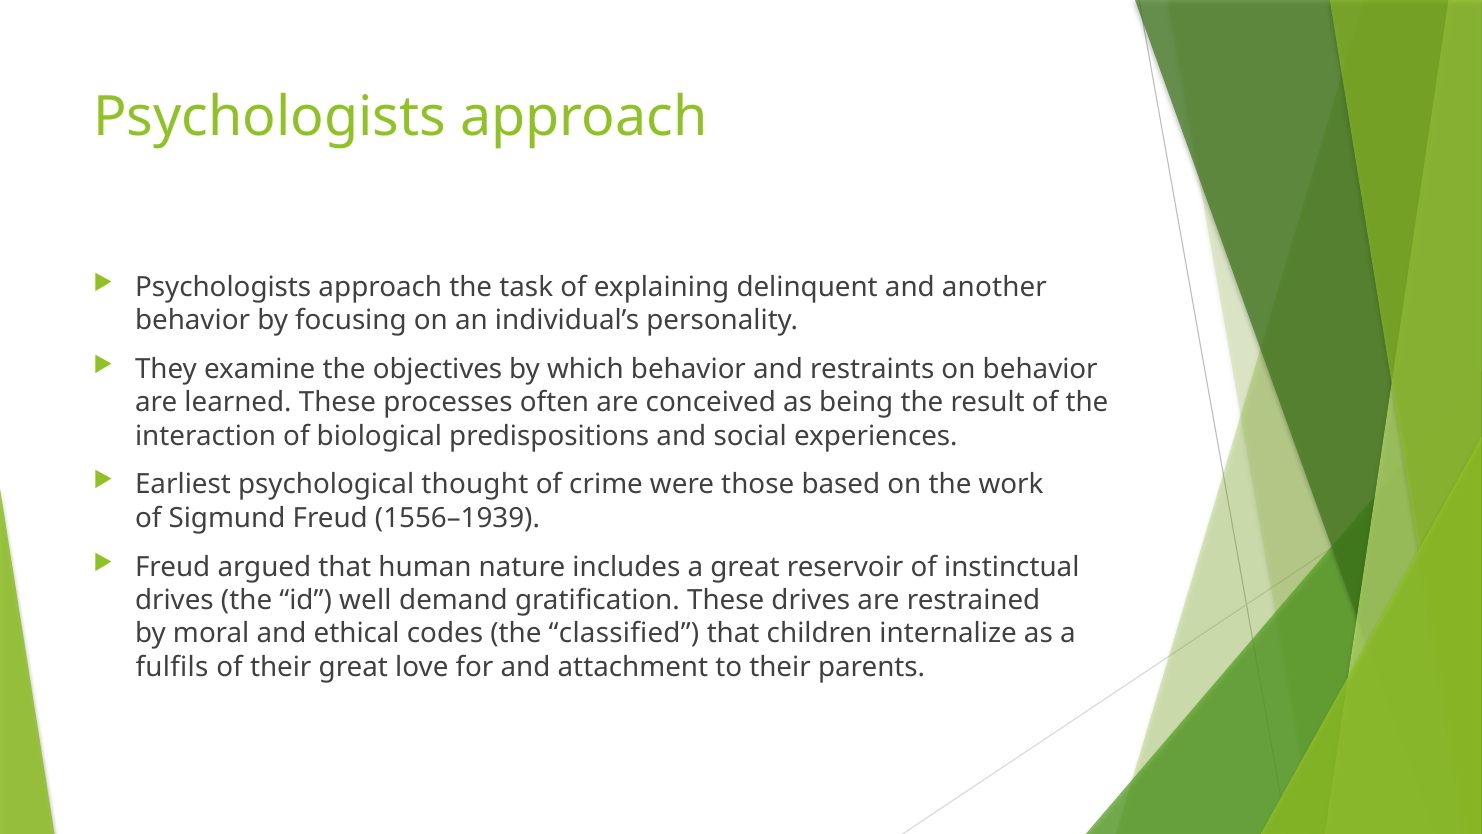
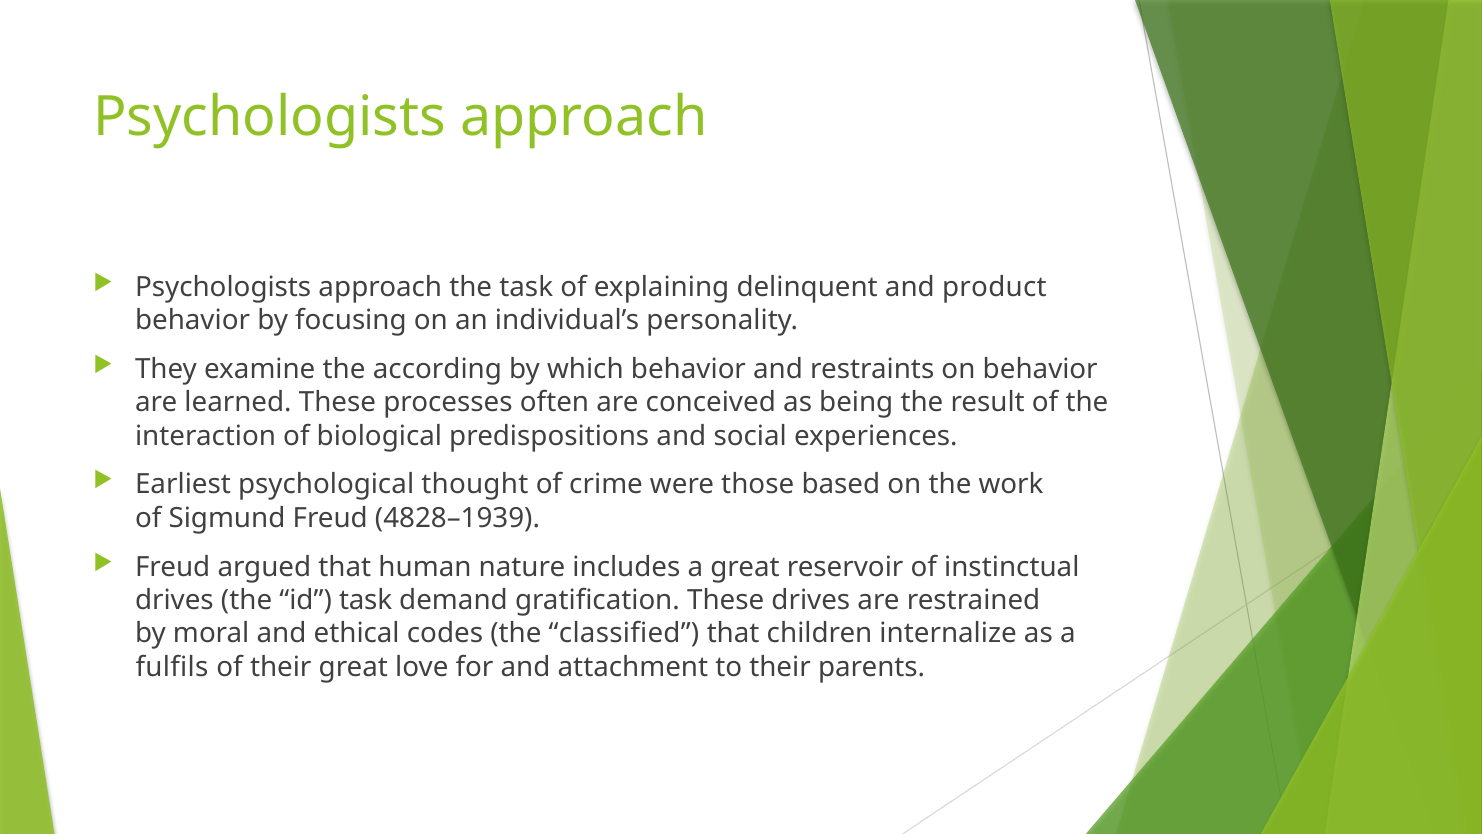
another: another -> product
objectives: objectives -> according
1556–1939: 1556–1939 -> 4828–1939
id well: well -> task
